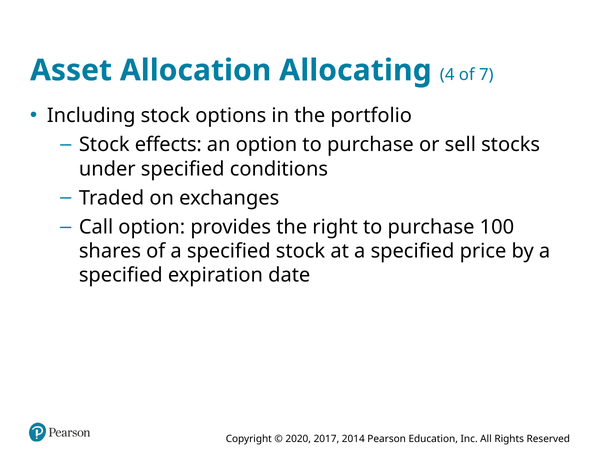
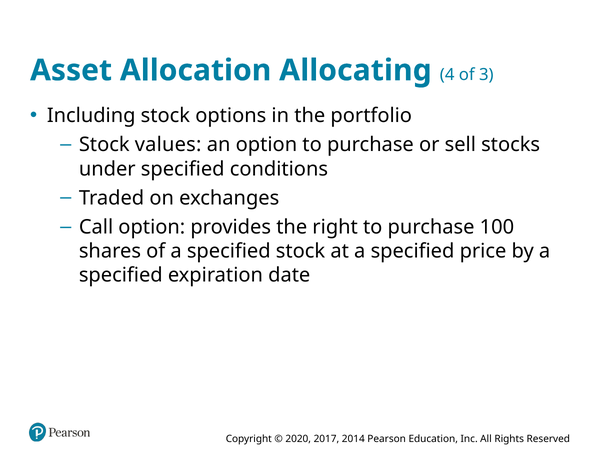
7: 7 -> 3
effects: effects -> values
